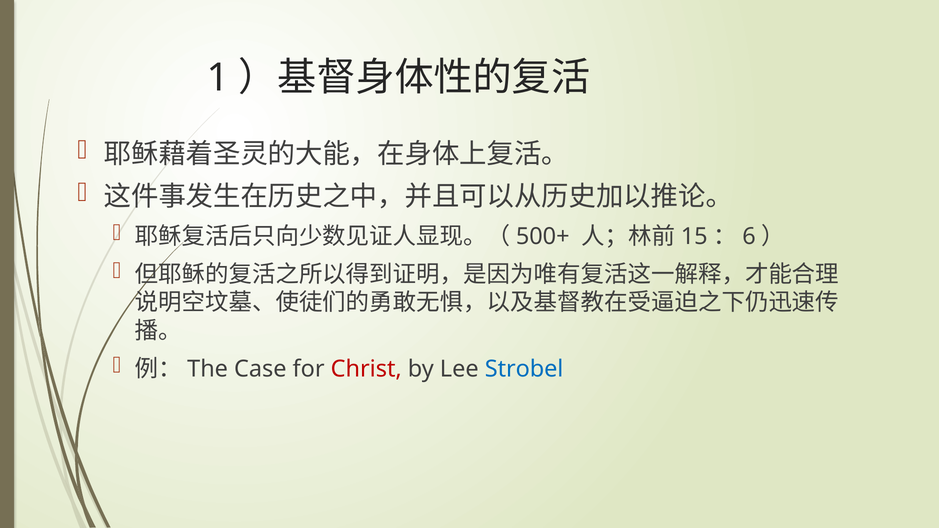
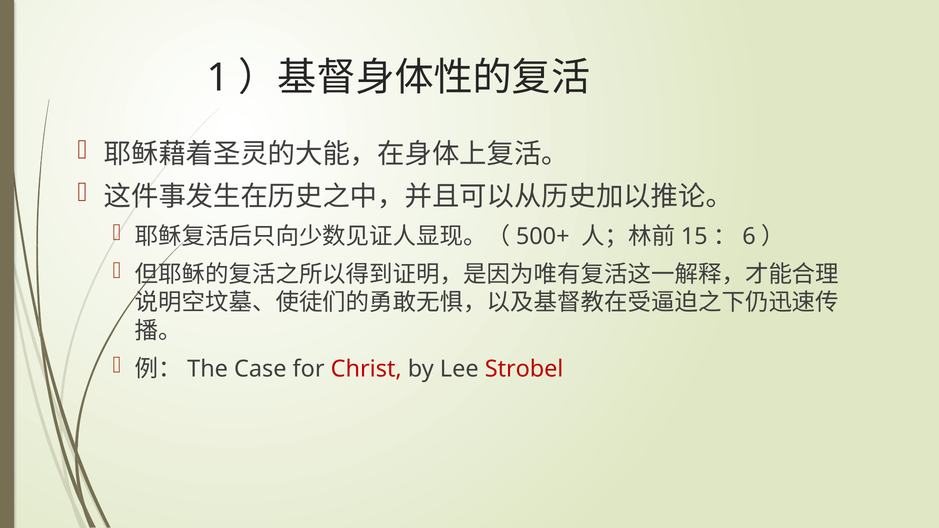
Strobel colour: blue -> red
